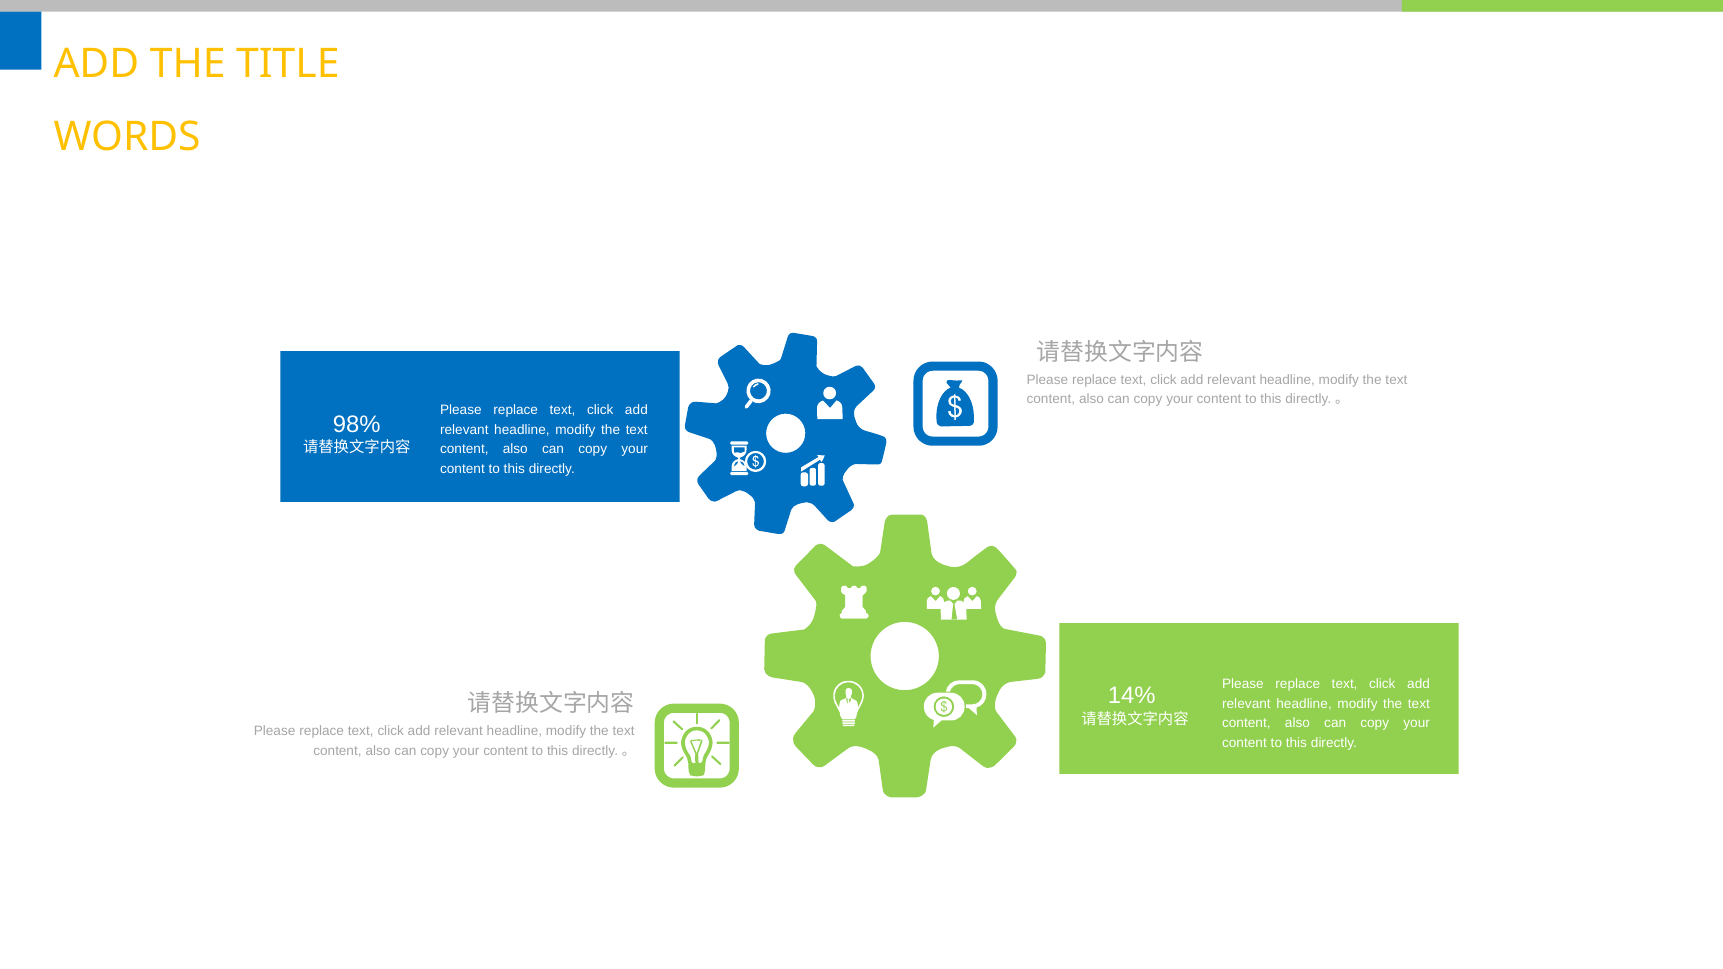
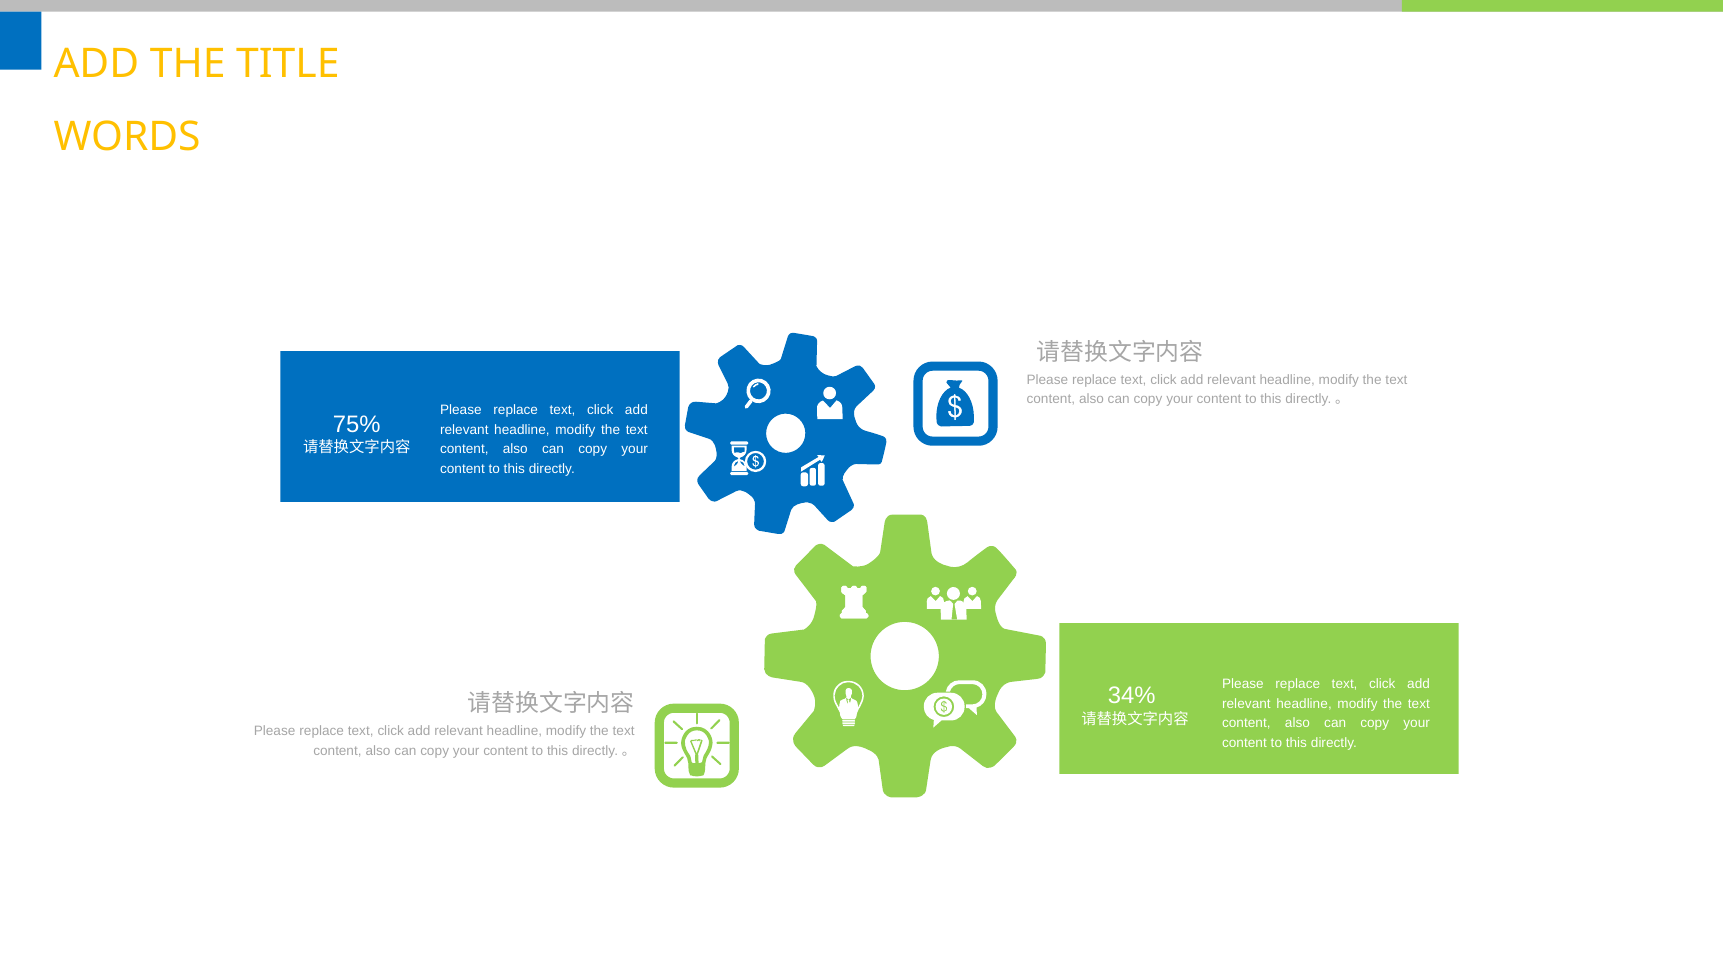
98%: 98% -> 75%
14%: 14% -> 34%
